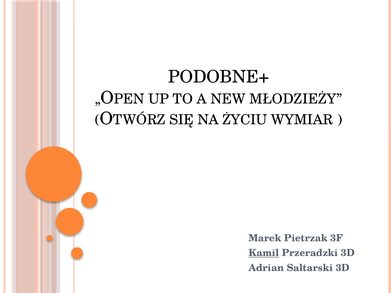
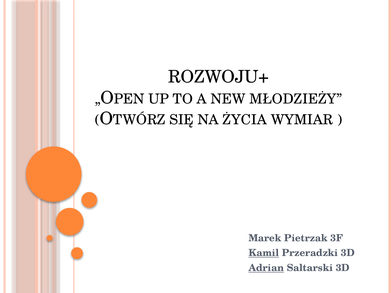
PODOBNE+: PODOBNE+ -> ROZWOJU+
ŻYCIU: ŻYCIU -> ŻYCIA
Adrian underline: none -> present
